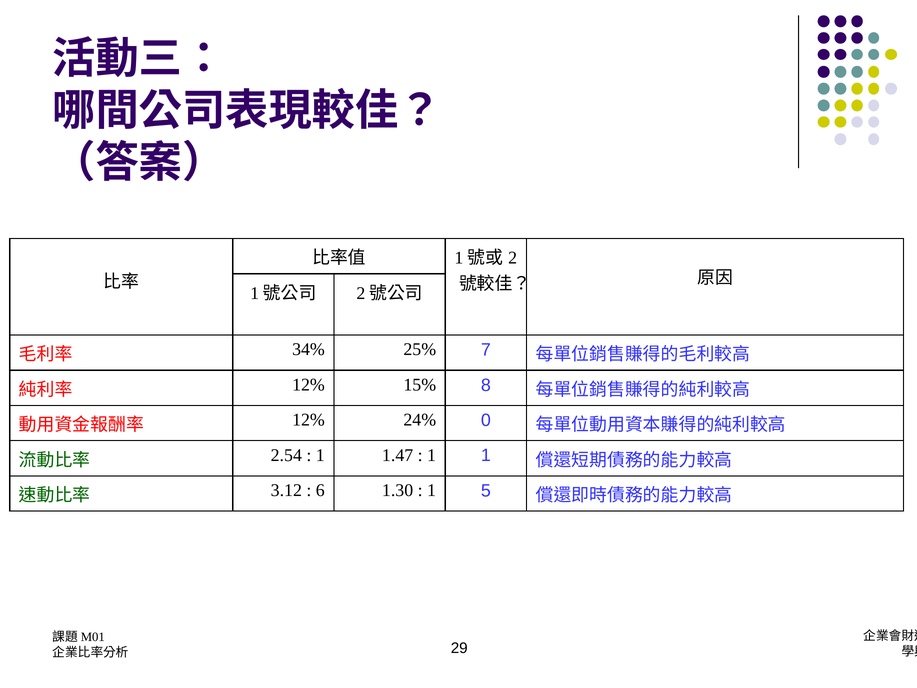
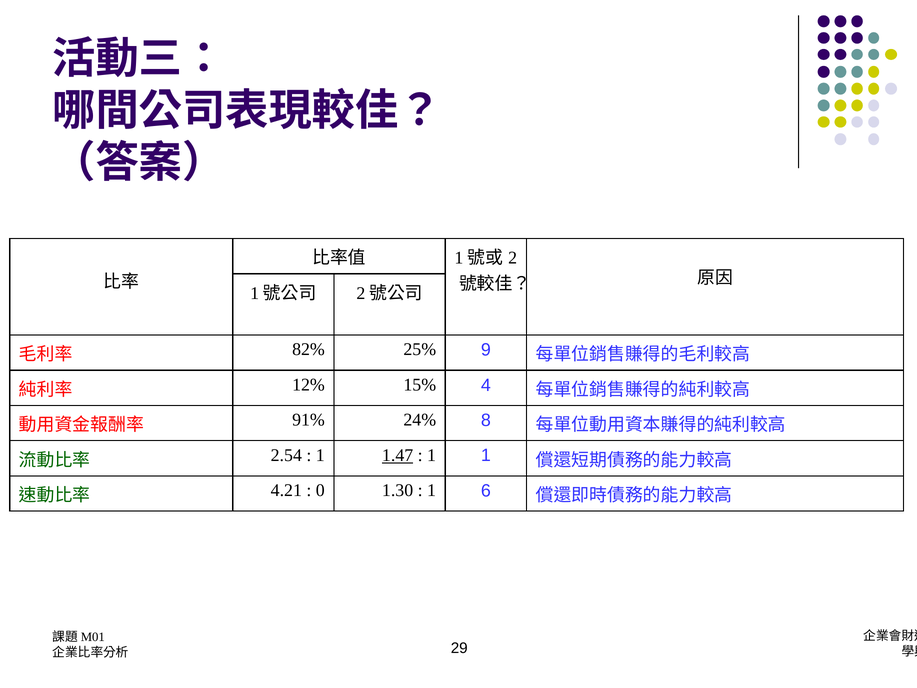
34%: 34% -> 82%
7: 7 -> 9
8: 8 -> 4
12% at (308, 420): 12% -> 91%
0: 0 -> 8
1.47 underline: none -> present
3.12: 3.12 -> 4.21
6: 6 -> 0
5: 5 -> 6
